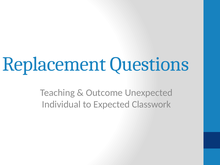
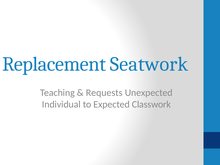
Questions: Questions -> Seatwork
Outcome: Outcome -> Requests
